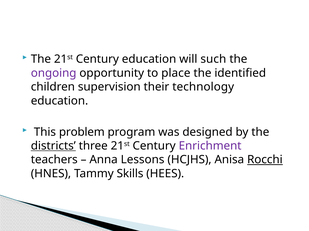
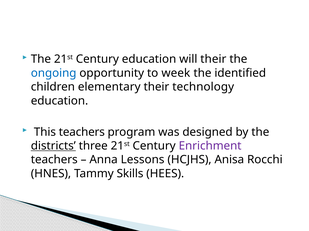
will such: such -> their
ongoing colour: purple -> blue
place: place -> week
supervision: supervision -> elementary
This problem: problem -> teachers
Rocchi underline: present -> none
